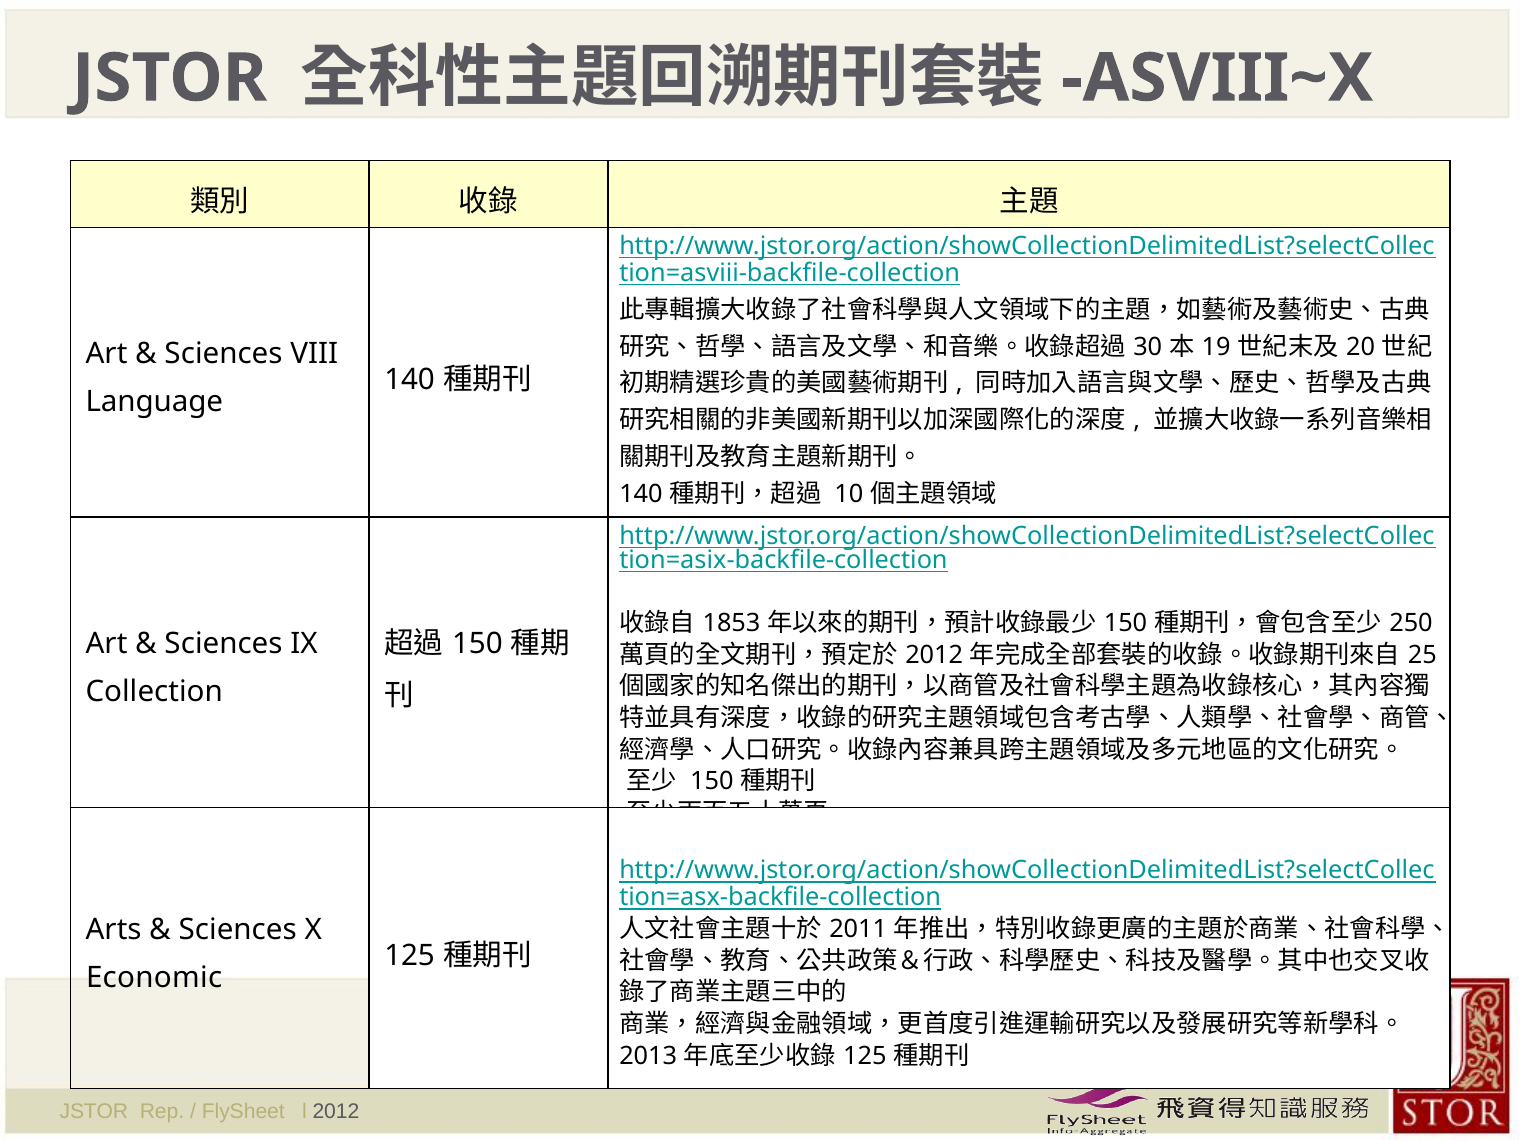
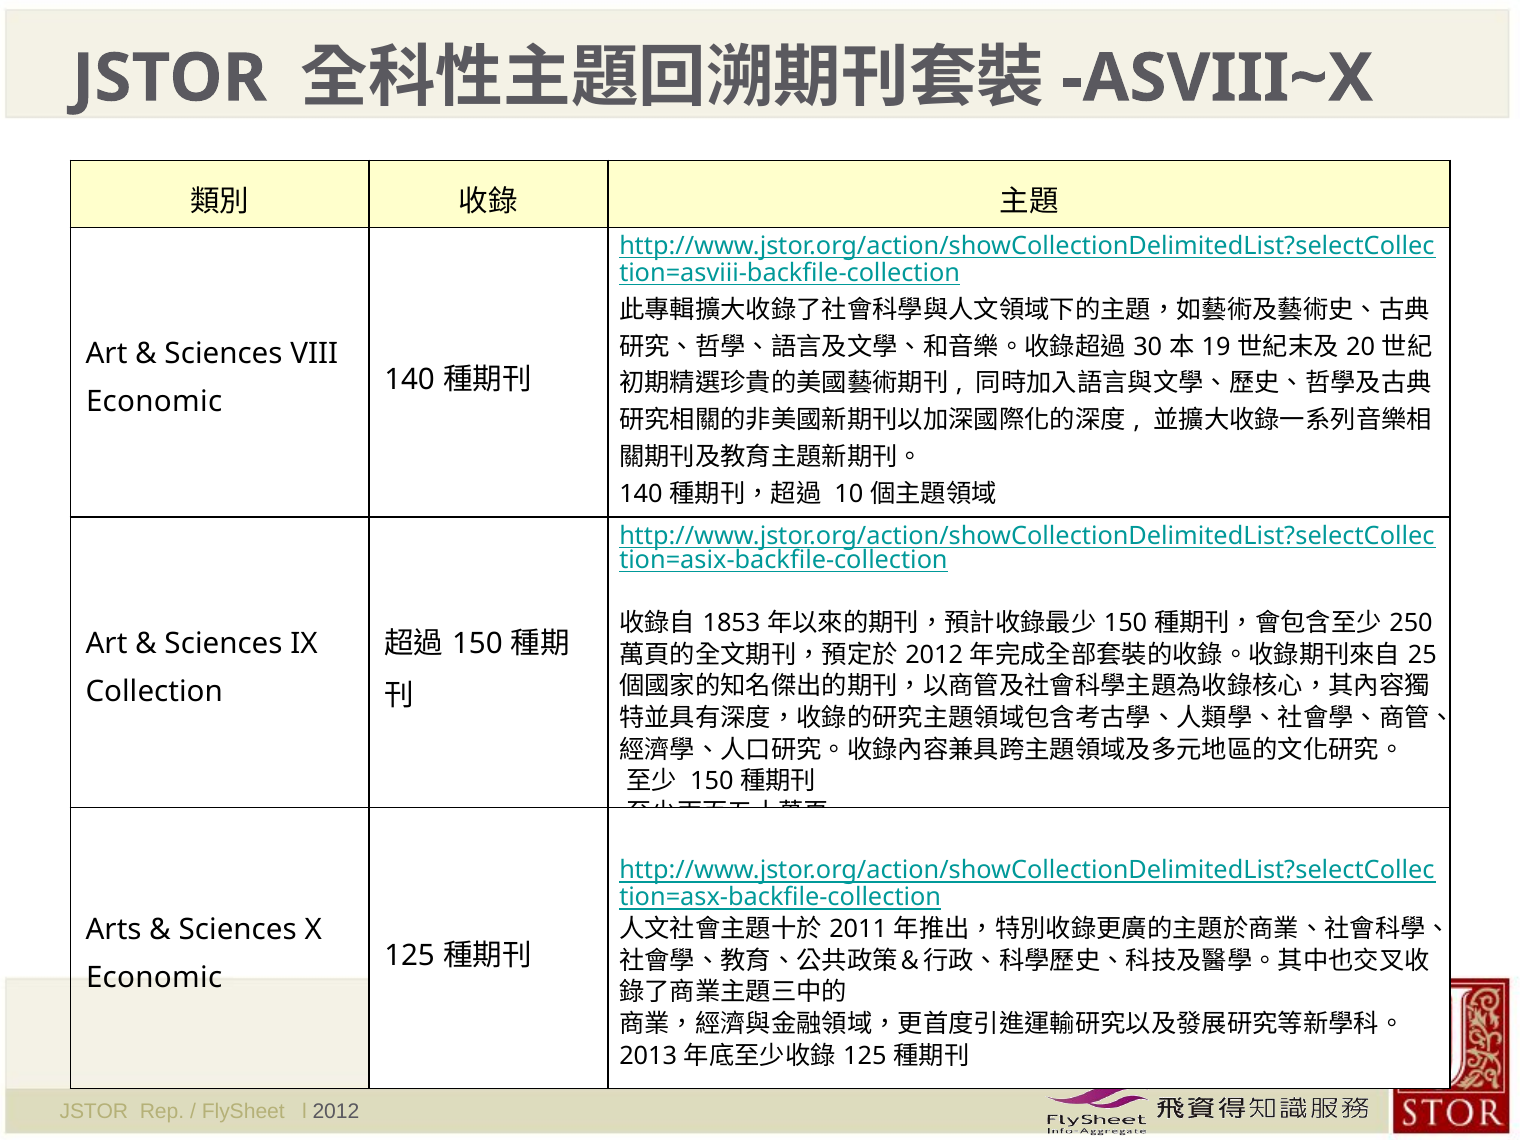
Language at (154, 402): Language -> Economic
